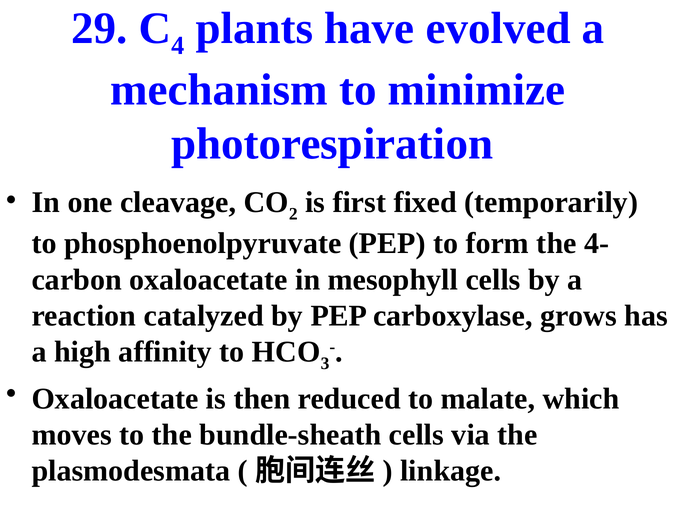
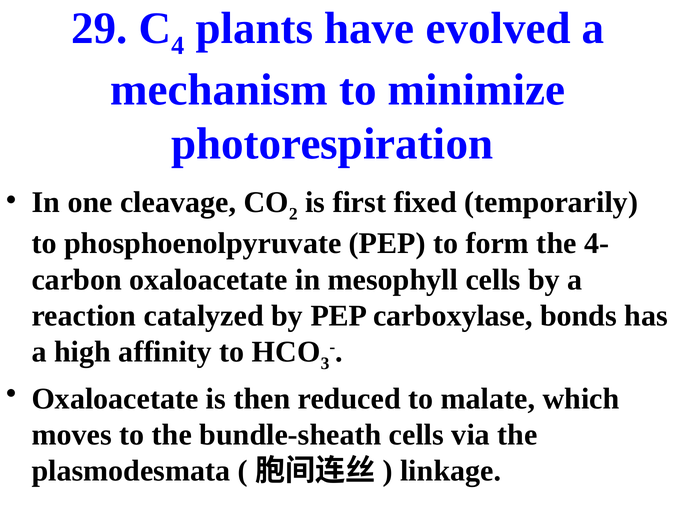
grows: grows -> bonds
